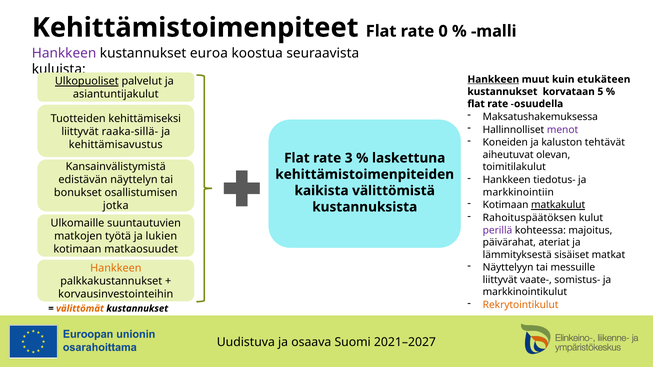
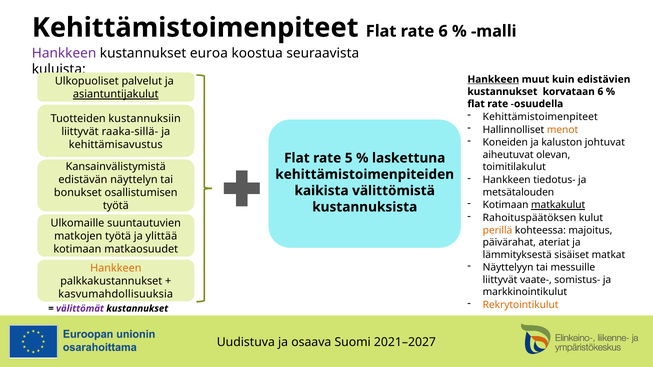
rate 0: 0 -> 6
etukäteen: etukäteen -> edistävien
Ulkopuoliset underline: present -> none
korvataan 5: 5 -> 6
asiantuntijakulut underline: none -> present
Maksatushakemuksessa at (540, 117): Maksatushakemuksessa -> Kehittämistoimenpiteet
kehittämiseksi: kehittämiseksi -> kustannuksiin
menot colour: purple -> orange
tehtävät: tehtävät -> johtuvat
3: 3 -> 5
markkinointiin: markkinointiin -> metsätalouden
jotka at (116, 206): jotka -> työtä
perillä colour: purple -> orange
lukien: lukien -> ylittää
korvausinvestointeihin: korvausinvestointeihin -> kasvumahdollisuuksia
välittömät colour: orange -> purple
